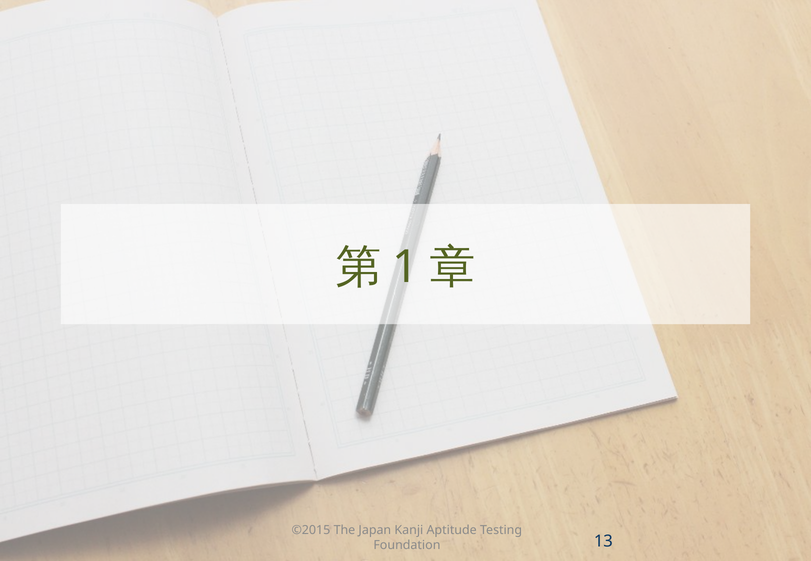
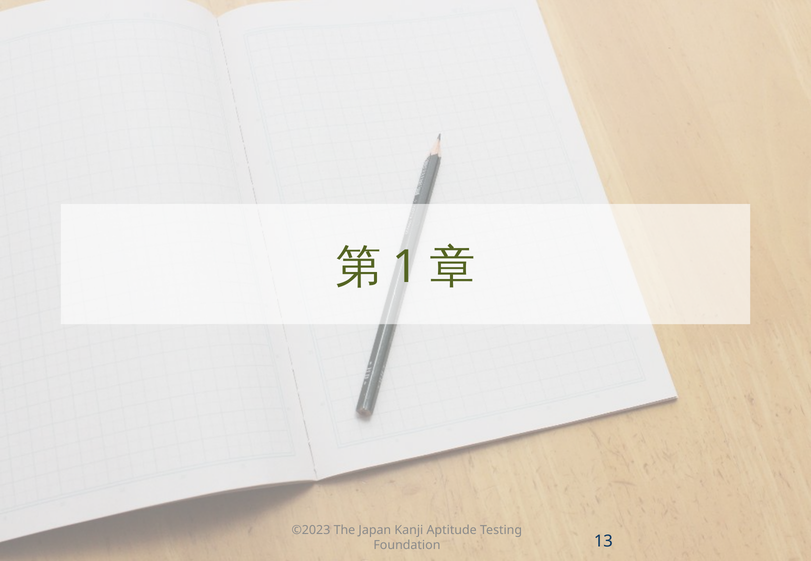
©2015: ©2015 -> ©2023
